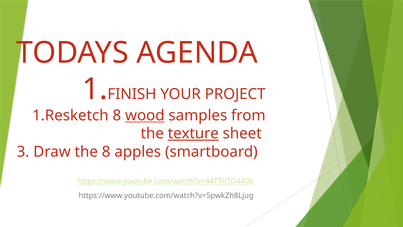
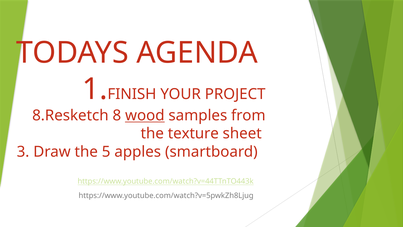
1.Resketch: 1.Resketch -> 8.Resketch
texture underline: present -> none
the 8: 8 -> 5
